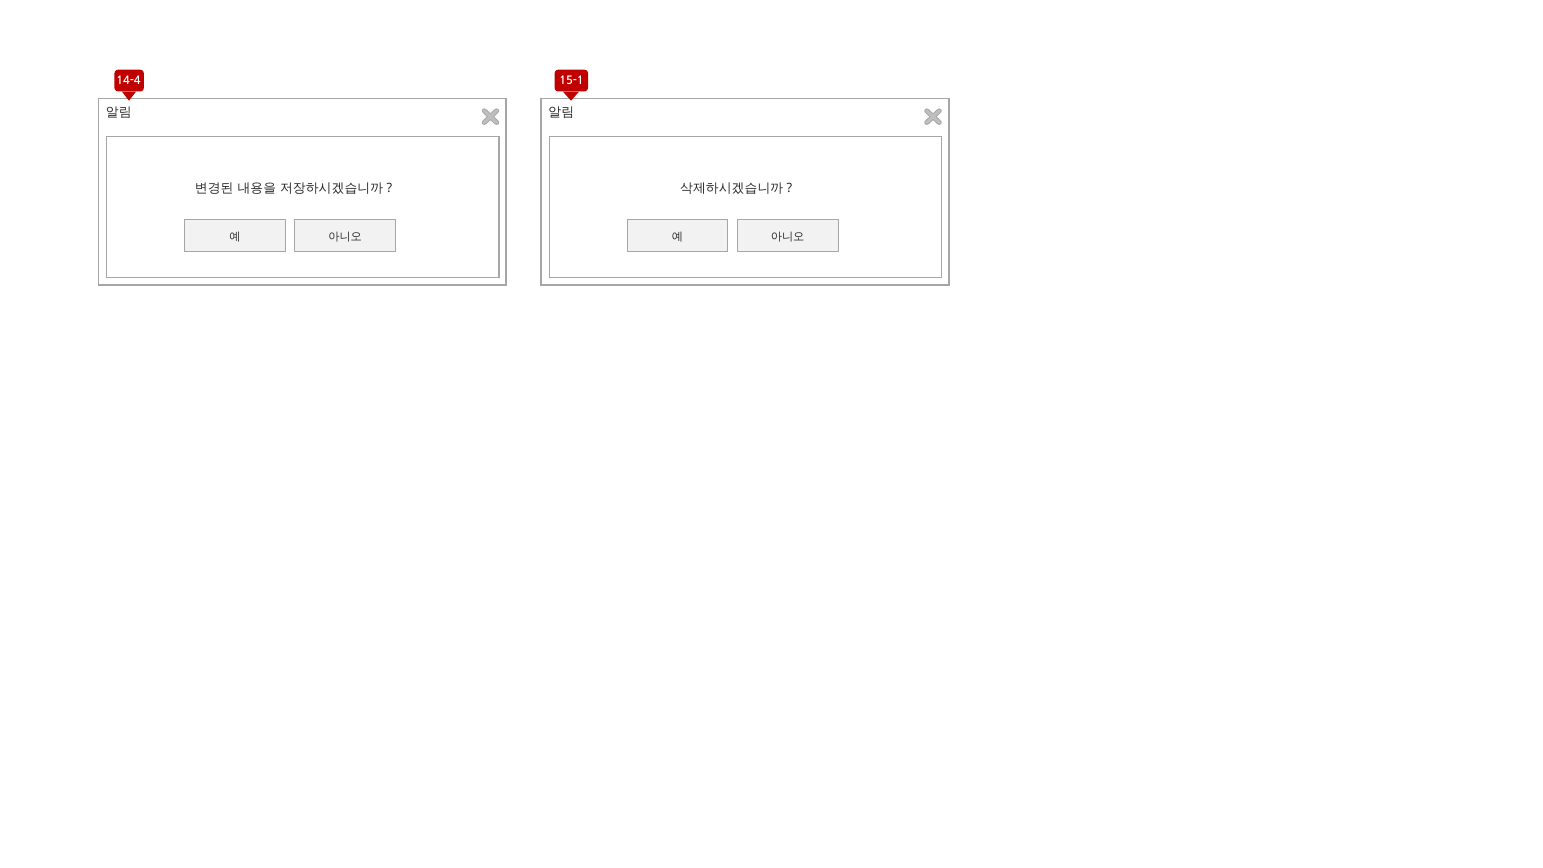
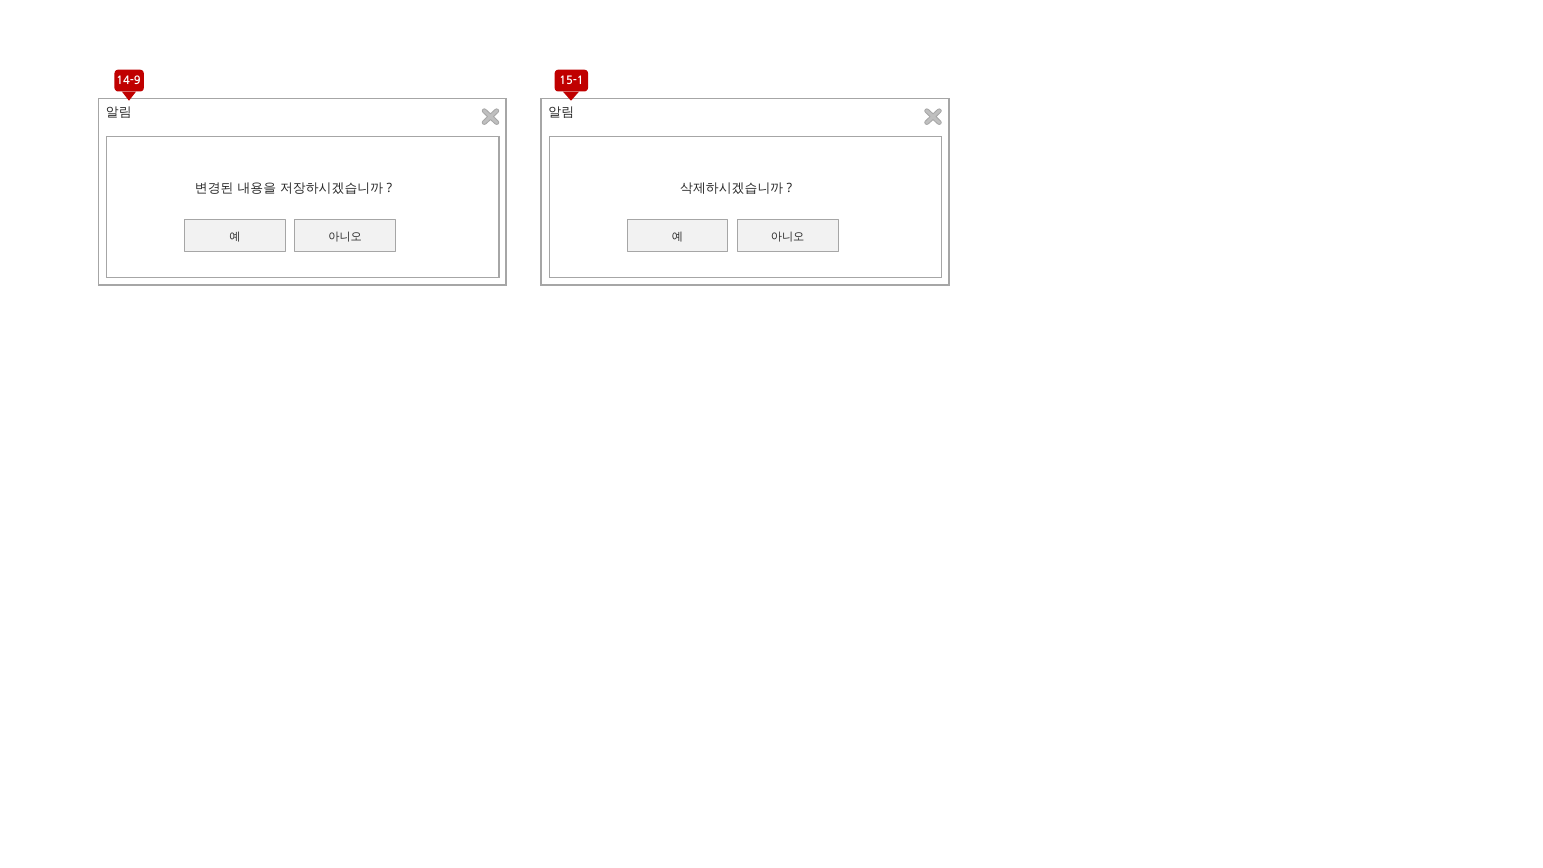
14-4: 14-4 -> 14-9
